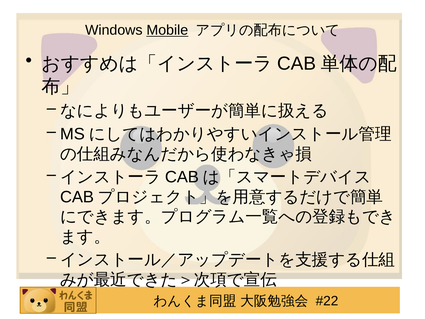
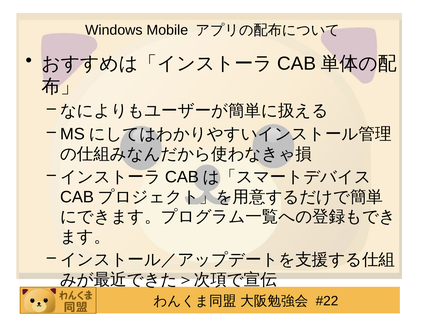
Mobile underline: present -> none
